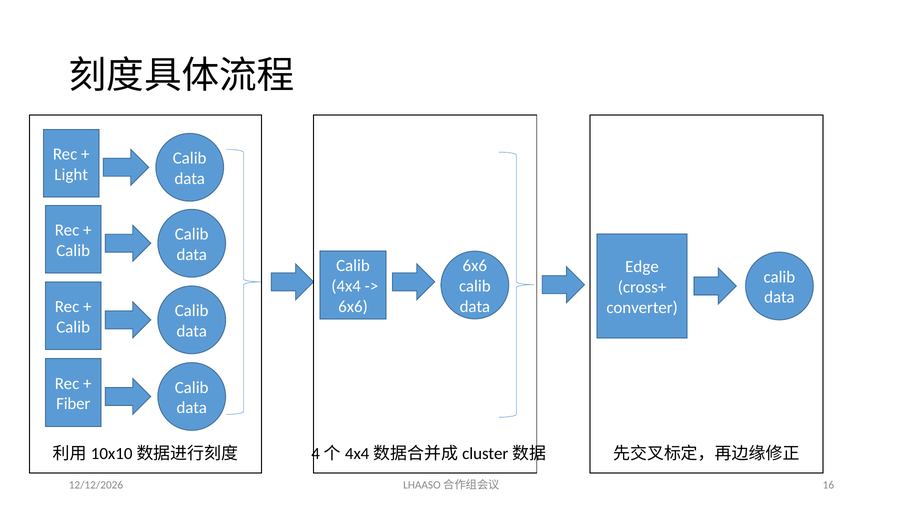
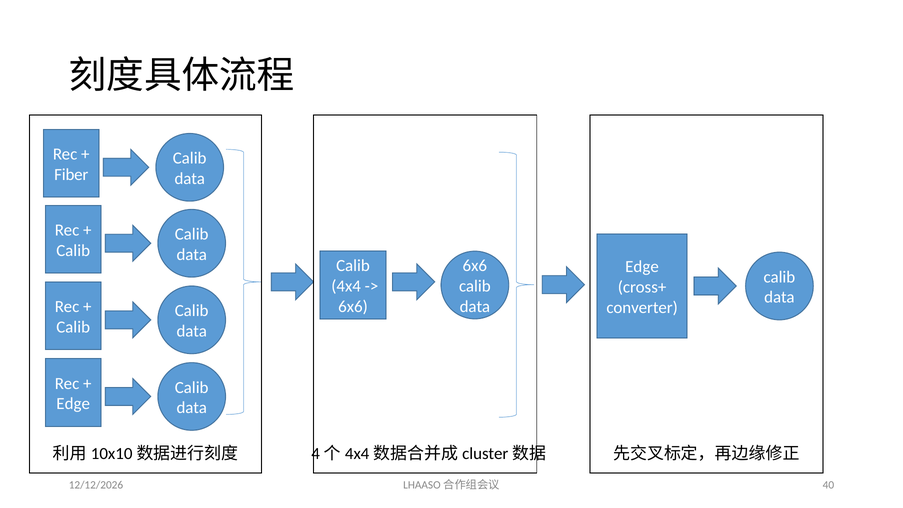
Light: Light -> Fiber
Fiber at (73, 404): Fiber -> Edge
16: 16 -> 40
